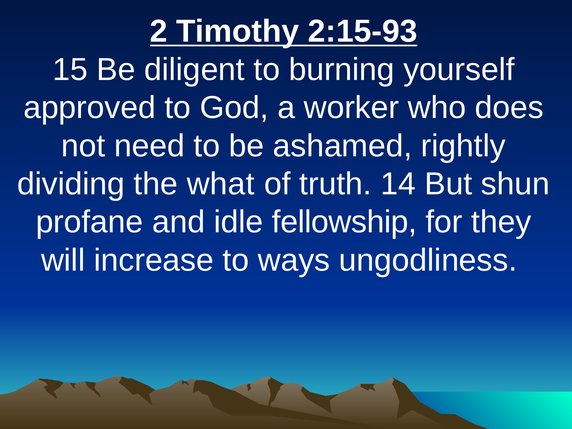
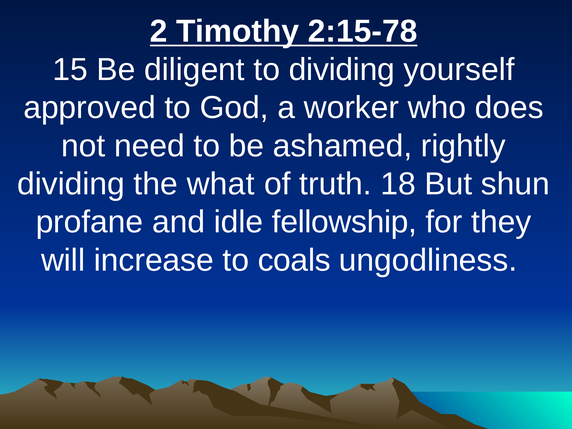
2:15-93: 2:15-93 -> 2:15-78
to burning: burning -> dividing
14: 14 -> 18
ways: ways -> coals
